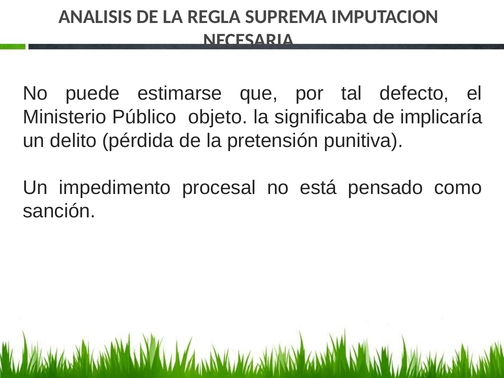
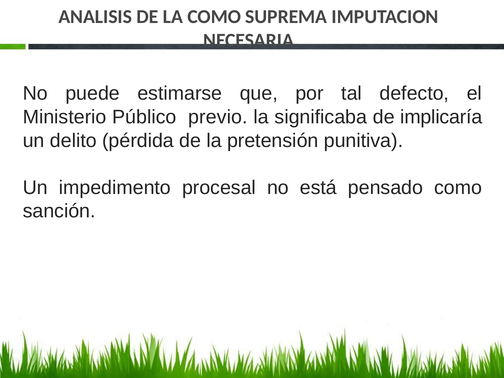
LA REGLA: REGLA -> COMO
objeto: objeto -> previo
